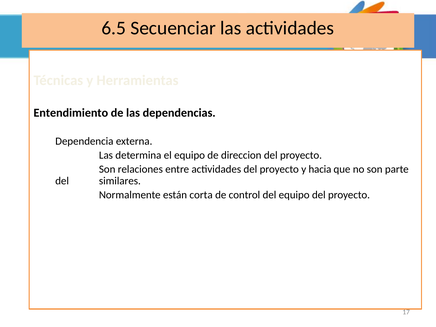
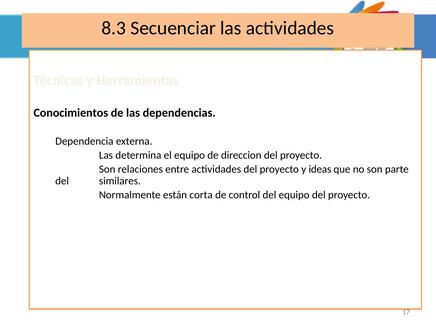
6.5: 6.5 -> 8.3
Entendimiento: Entendimiento -> Conocimientos
hacia: hacia -> ideas
